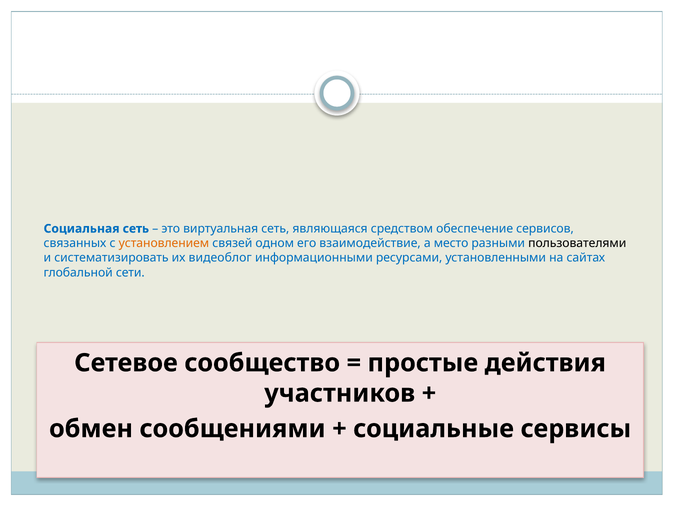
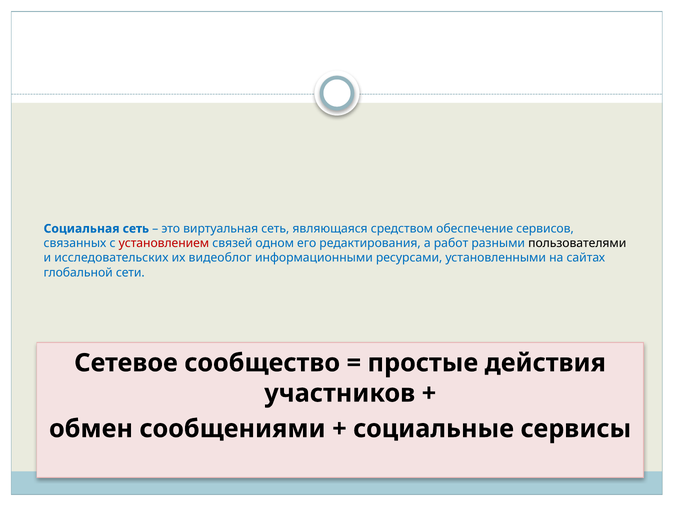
установлением colour: orange -> red
взаимодействие: взаимодействие -> редактирования
место: место -> работ
систематизировать: систематизировать -> исследовательских
